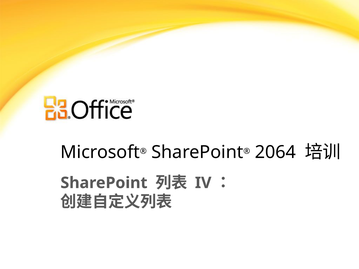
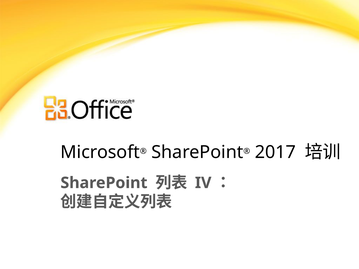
2064: 2064 -> 2017
